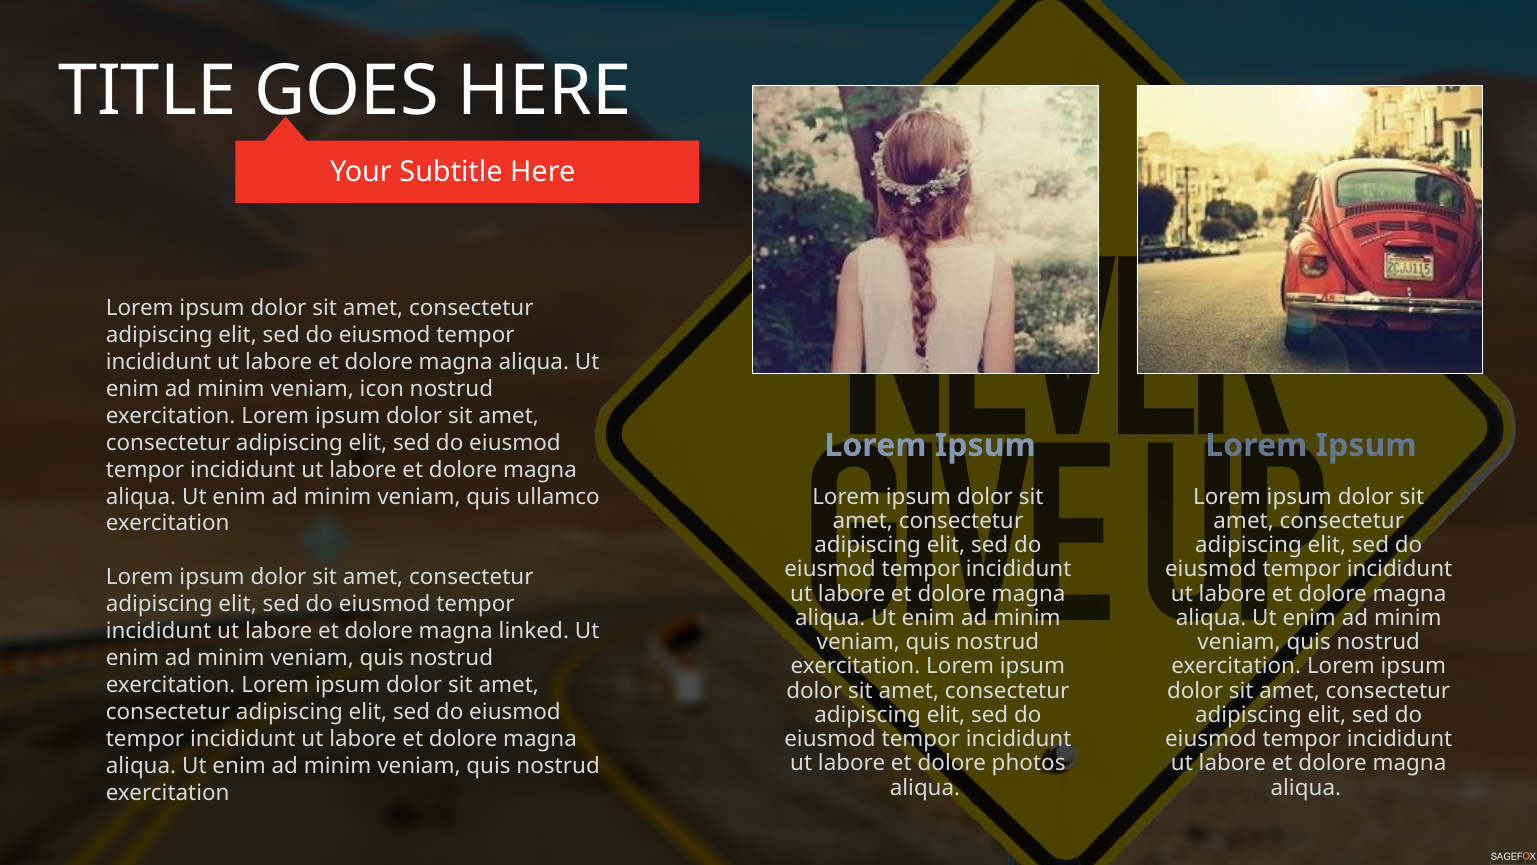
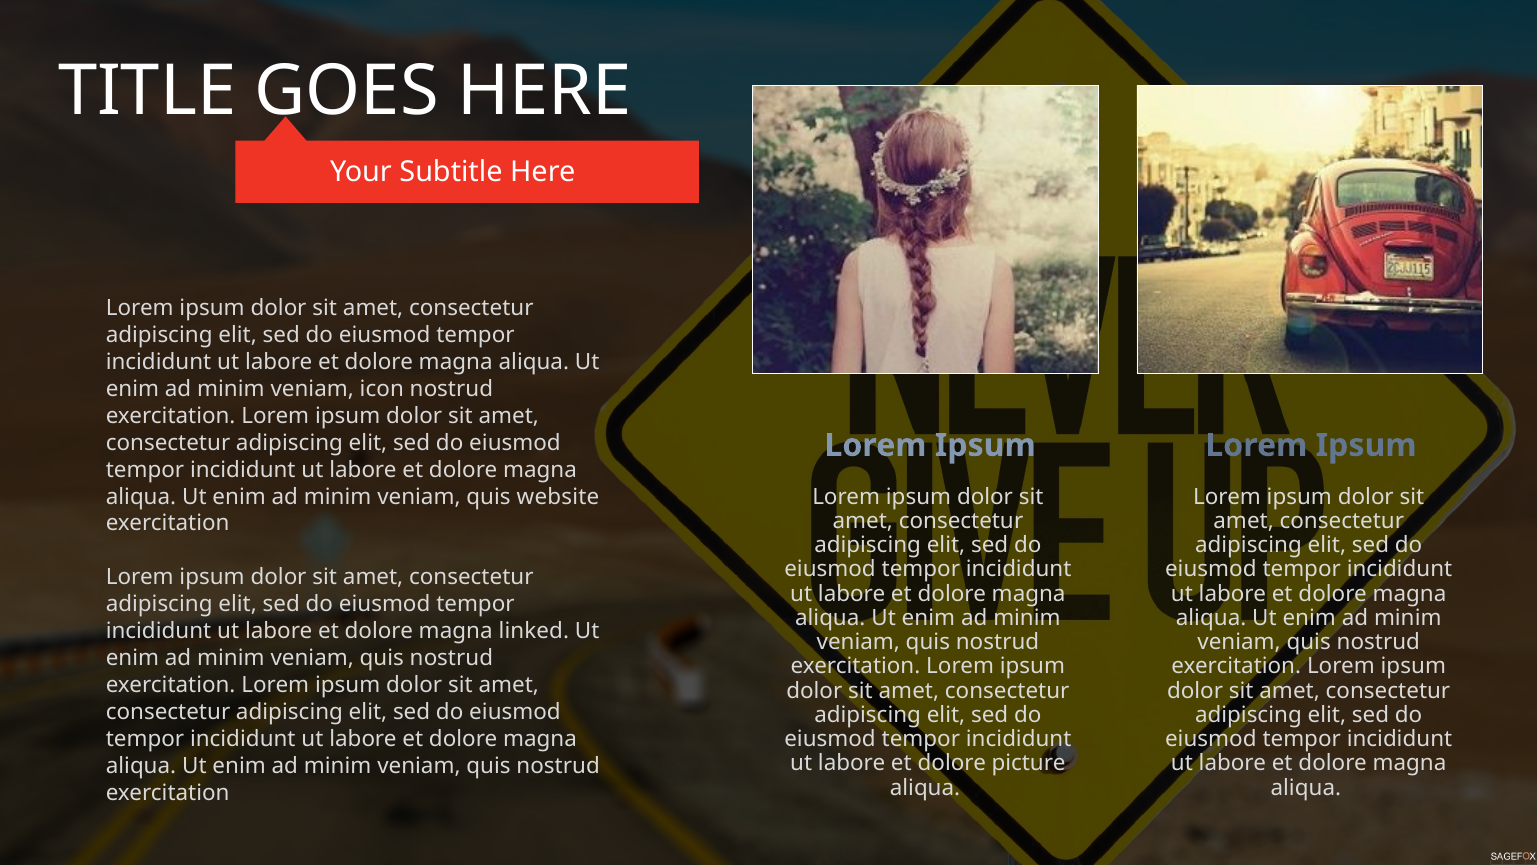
ullamco: ullamco -> website
photos: photos -> picture
